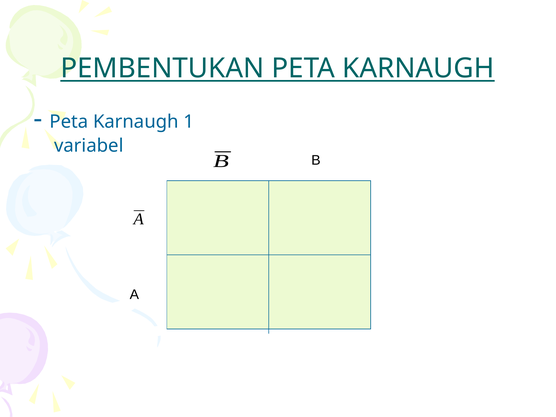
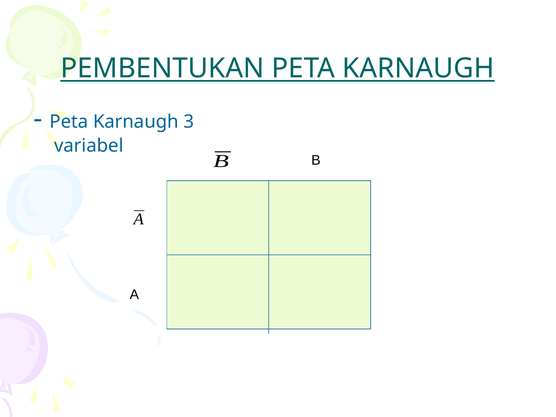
1: 1 -> 3
